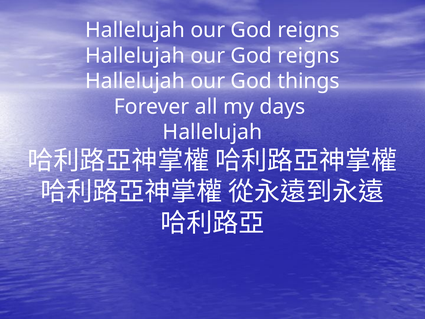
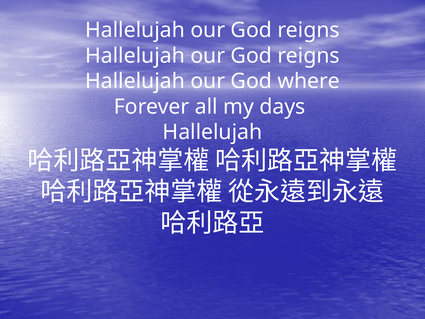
things: things -> where
